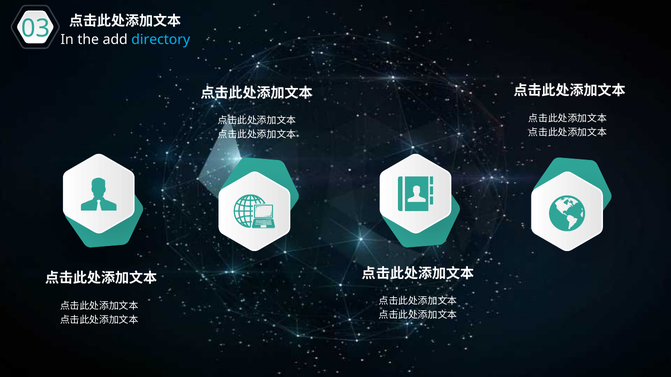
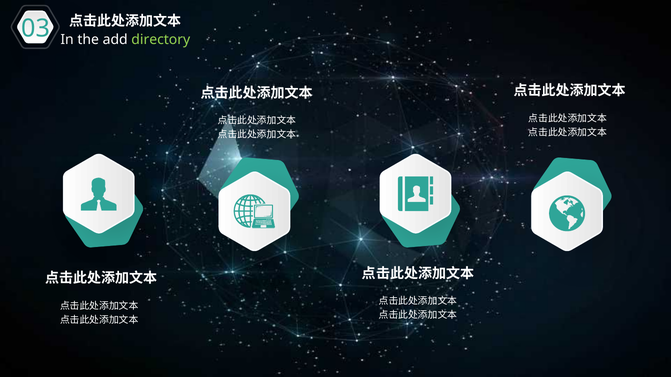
directory colour: light blue -> light green
